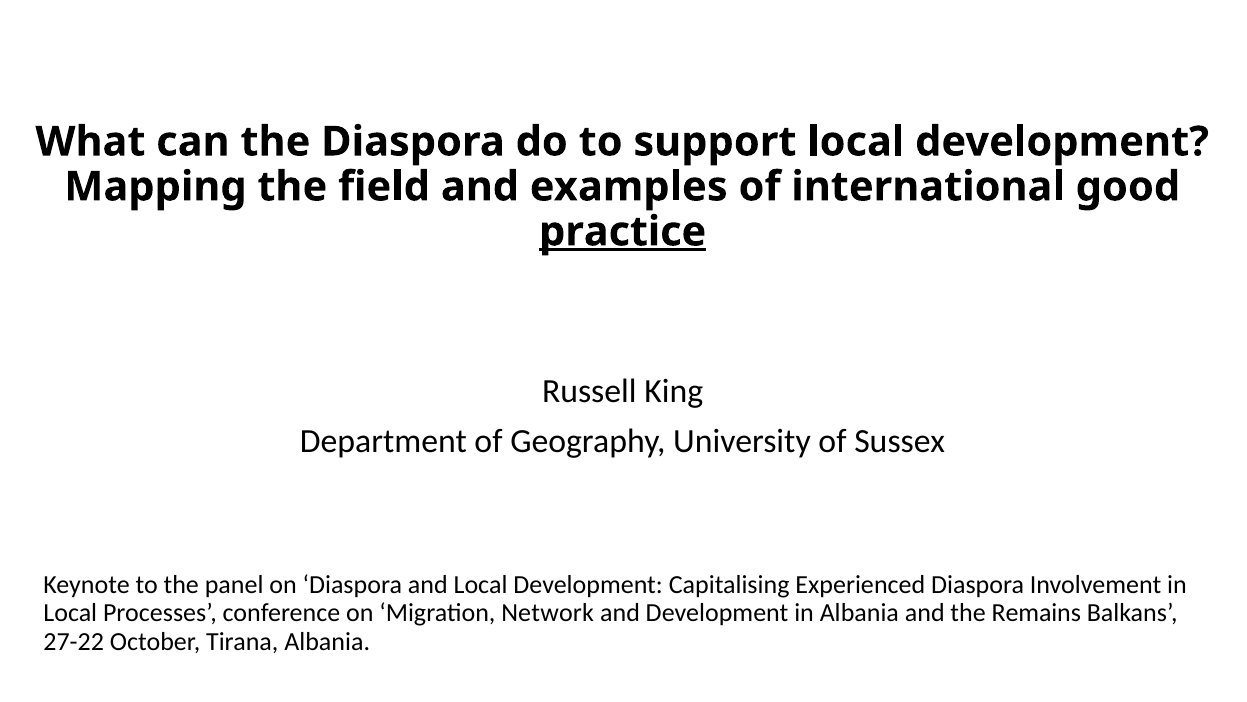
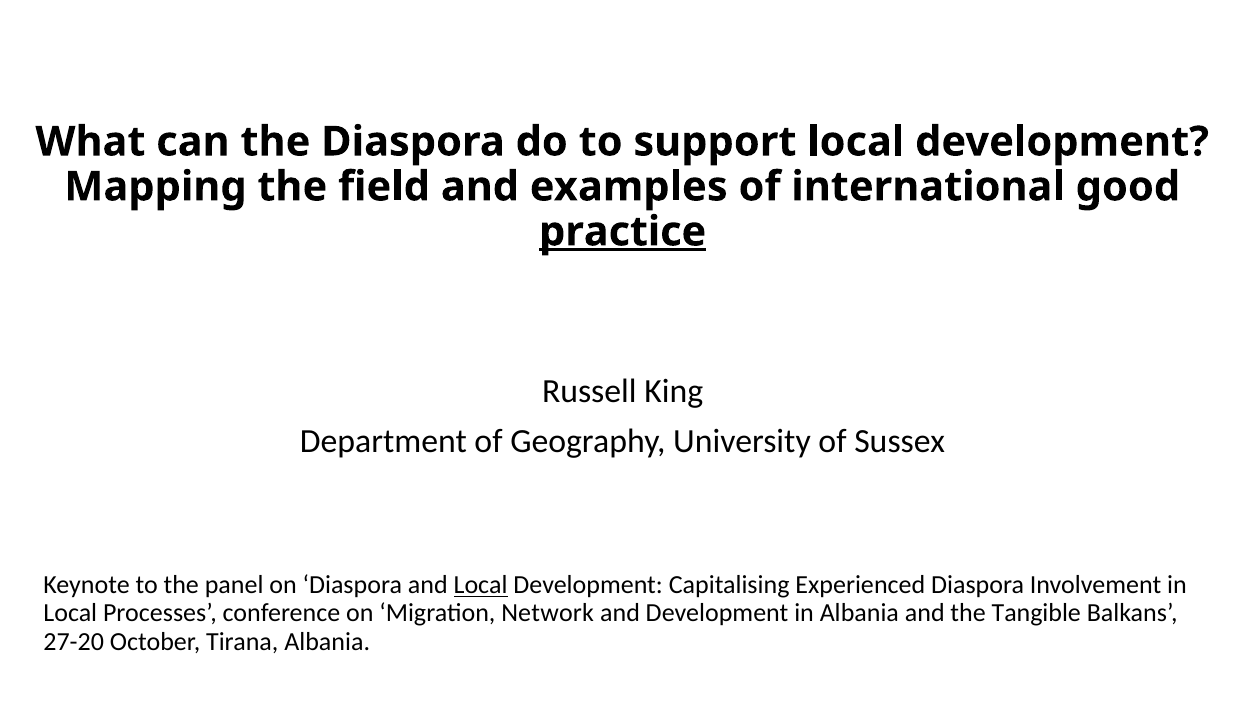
Local at (481, 585) underline: none -> present
Remains: Remains -> Tangible
27-22: 27-22 -> 27-20
